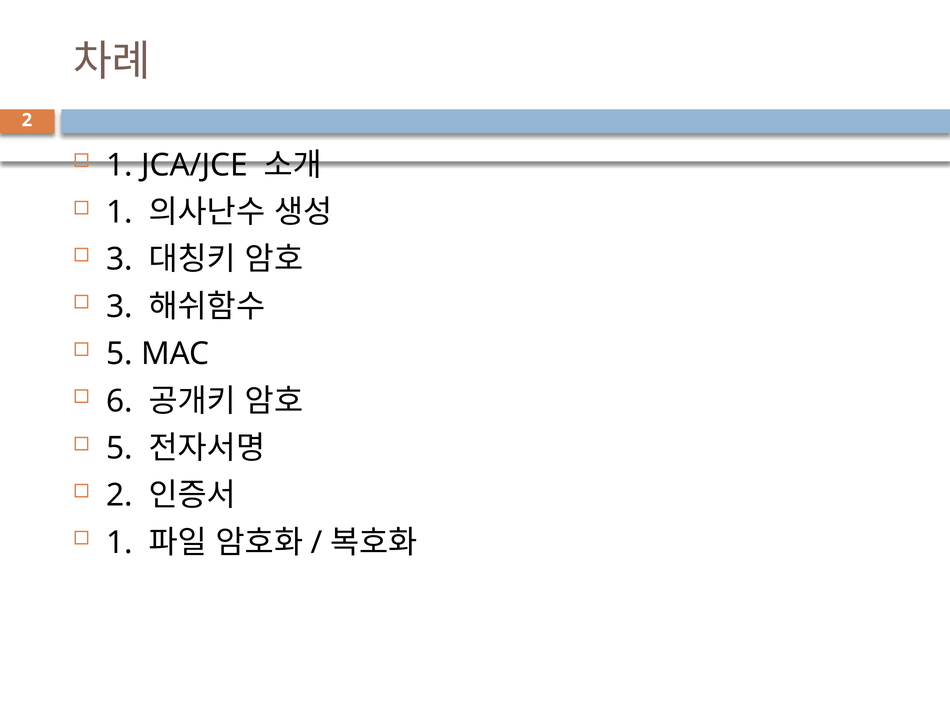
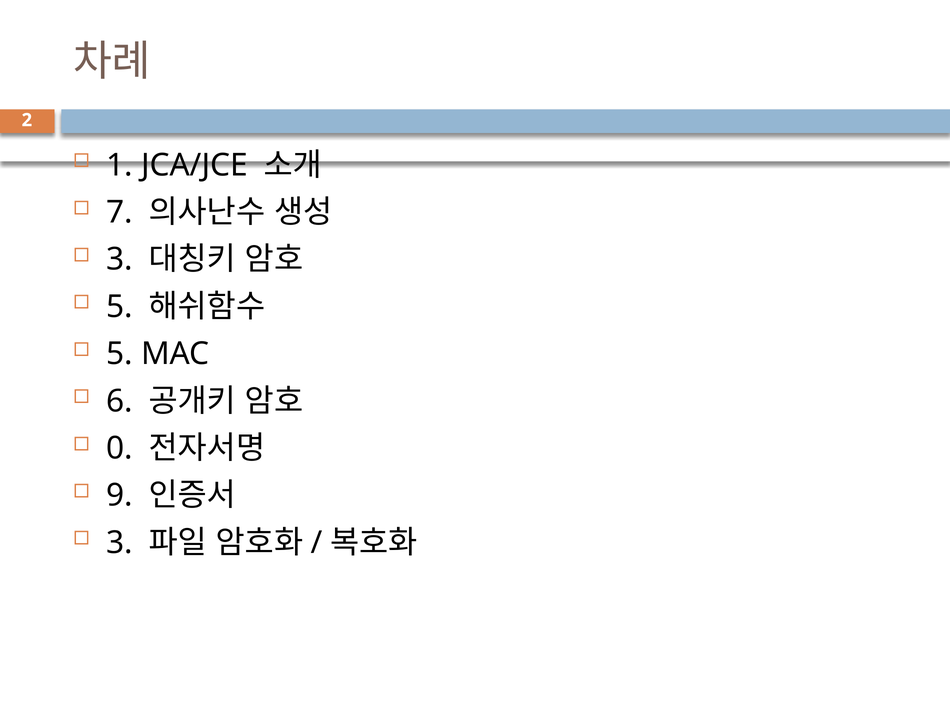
1 at (120, 212): 1 -> 7
3 at (120, 307): 3 -> 5
5 at (120, 449): 5 -> 0
2 at (120, 496): 2 -> 9
1 at (120, 543): 1 -> 3
